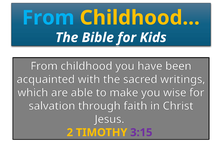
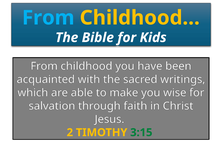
3:15 colour: purple -> green
